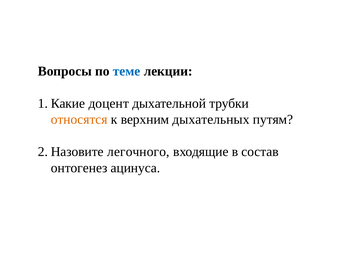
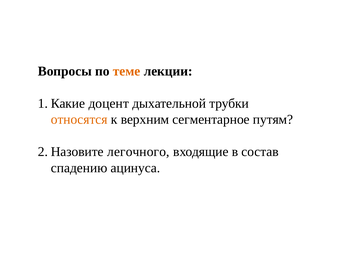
теме colour: blue -> orange
дыхательных: дыхательных -> сегментарное
онтогенез: онтогенез -> спадению
